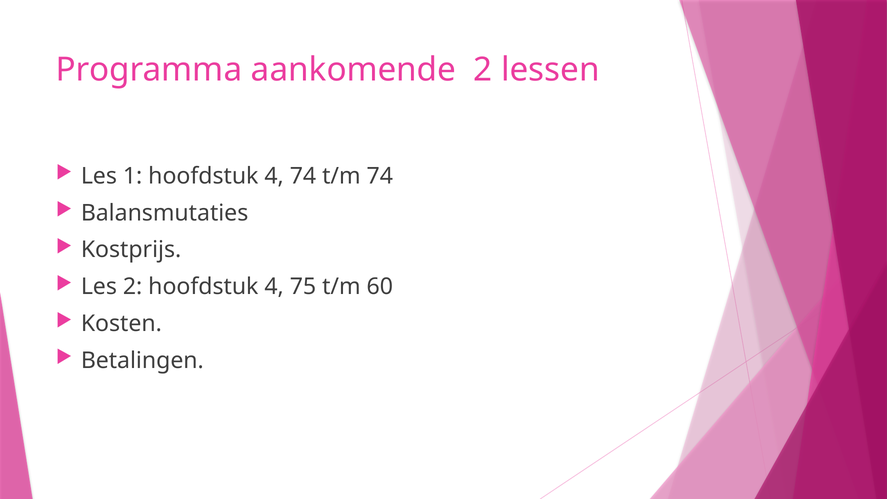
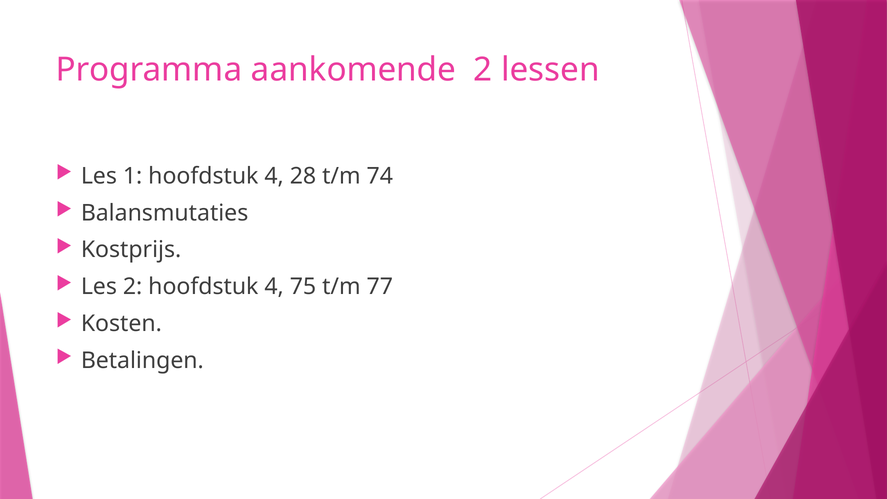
4 74: 74 -> 28
60: 60 -> 77
